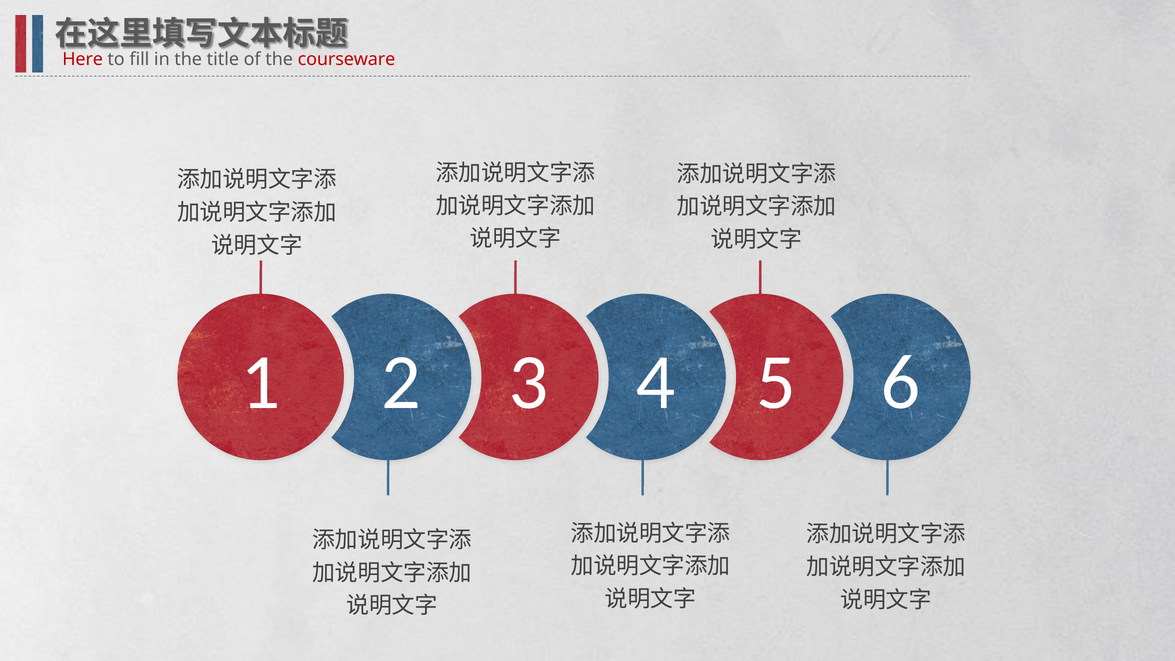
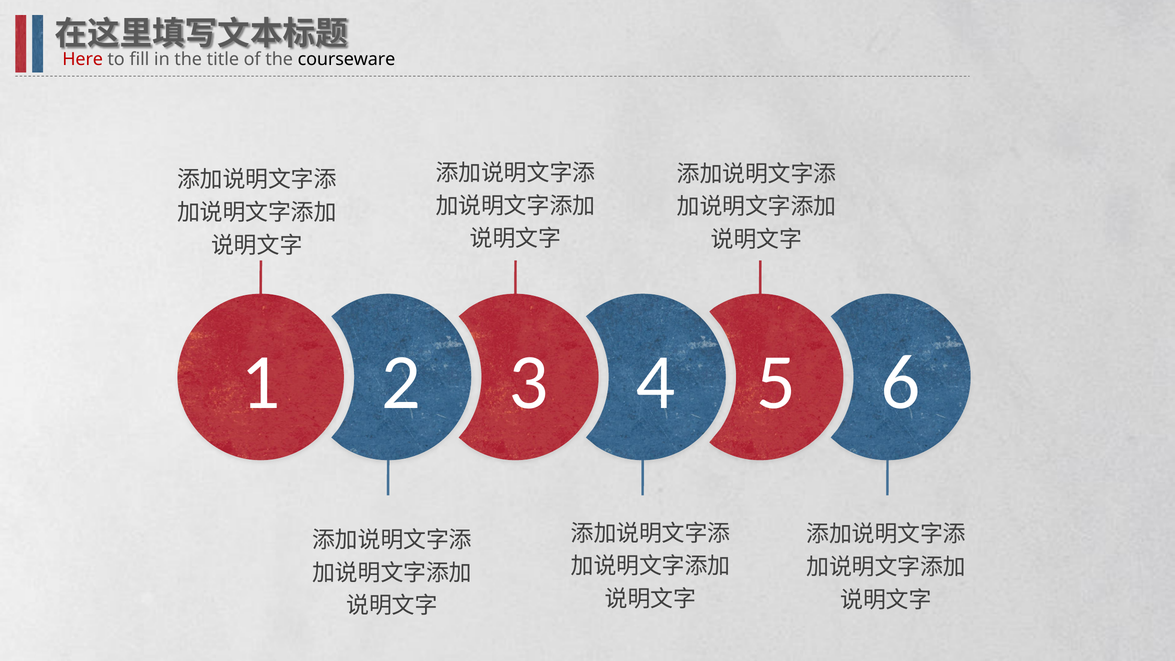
courseware colour: red -> black
